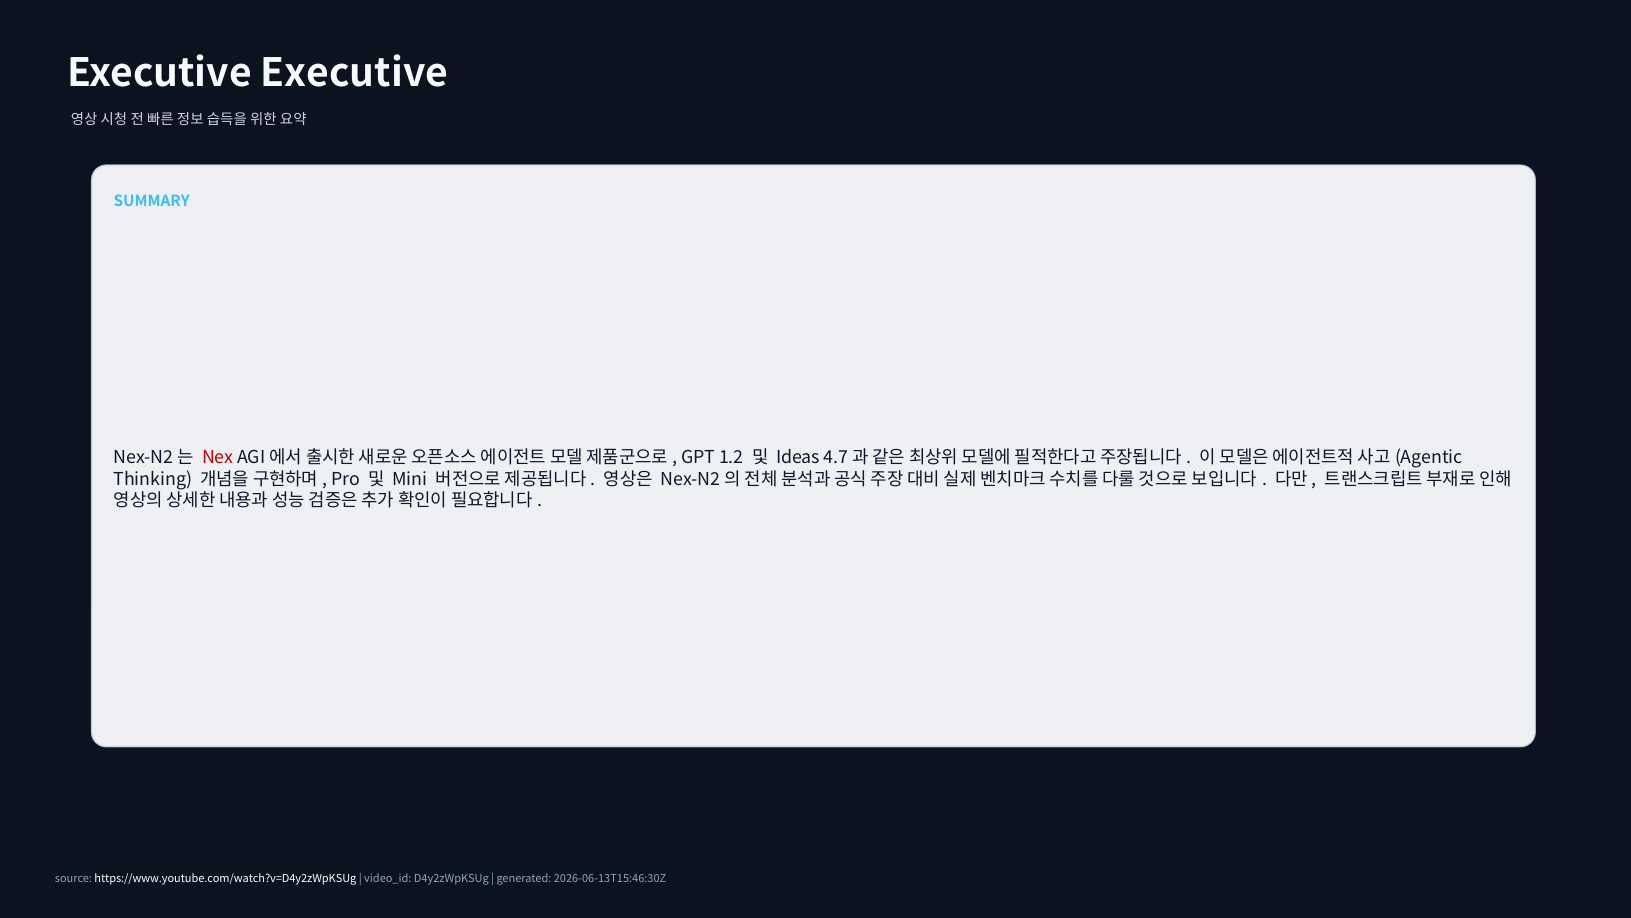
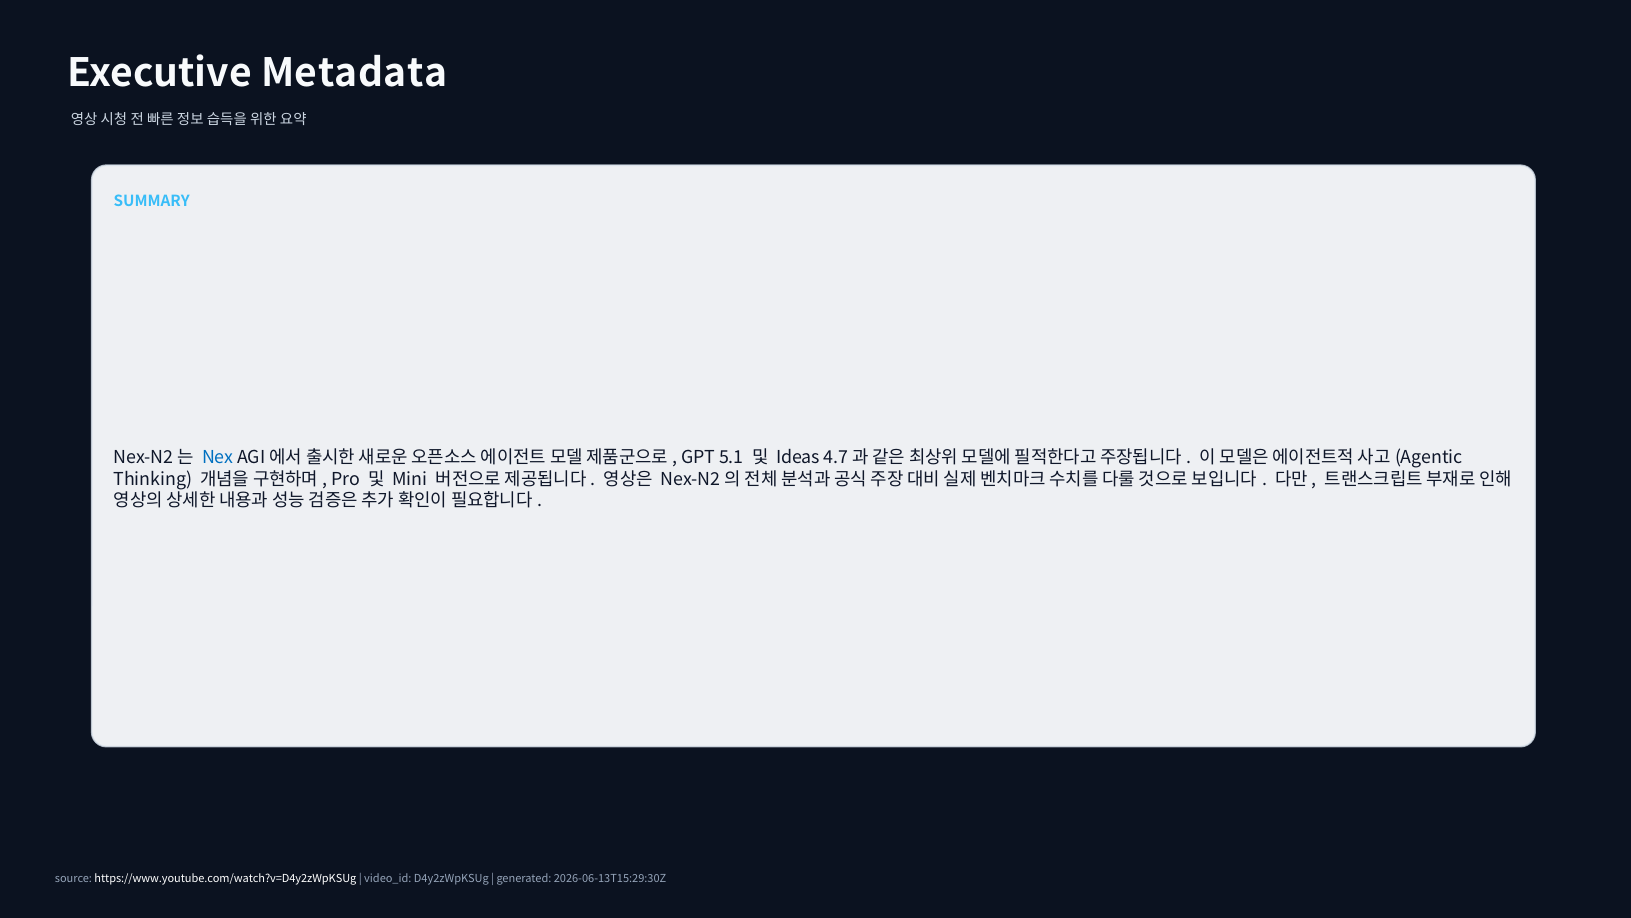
Executive Executive: Executive -> Metadata
Nex colour: red -> blue
1.2: 1.2 -> 5.1
2026-06-13T15:46:30Z: 2026-06-13T15:46:30Z -> 2026-06-13T15:29:30Z
